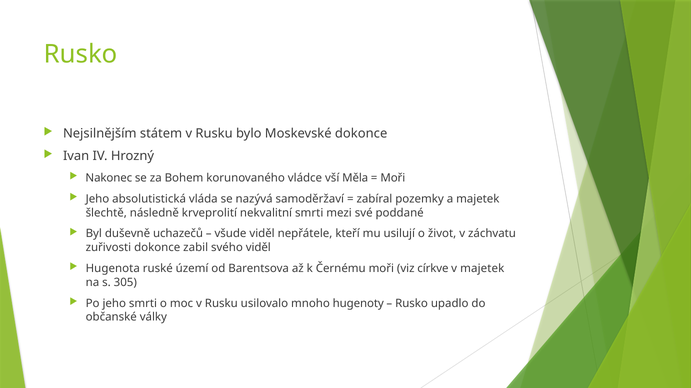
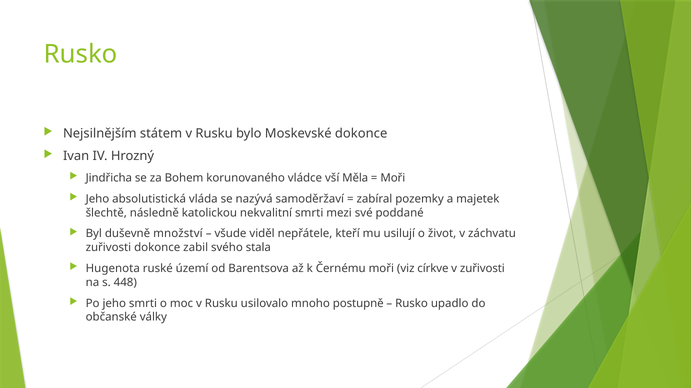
Nakonec: Nakonec -> Jindřicha
krveprolití: krveprolití -> katolickou
uchazečů: uchazečů -> množství
svého viděl: viděl -> stala
v majetek: majetek -> zuřivosti
305: 305 -> 448
hugenoty: hugenoty -> postupně
